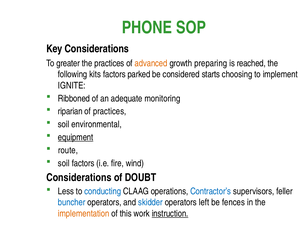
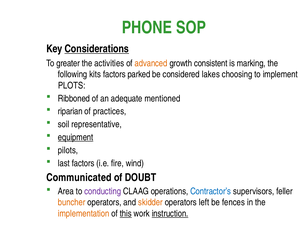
Considerations at (97, 49) underline: none -> present
the practices: practices -> activities
preparing: preparing -> consistent
reached: reached -> marking
starts: starts -> lakes
IGNITE: IGNITE -> PLOTS
monitoring: monitoring -> mentioned
environmental: environmental -> representative
route: route -> pilots
soil at (64, 163): soil -> last
Considerations at (79, 177): Considerations -> Communicated
Less: Less -> Area
conducting colour: blue -> purple
buncher colour: blue -> orange
skidder colour: blue -> orange
this underline: none -> present
